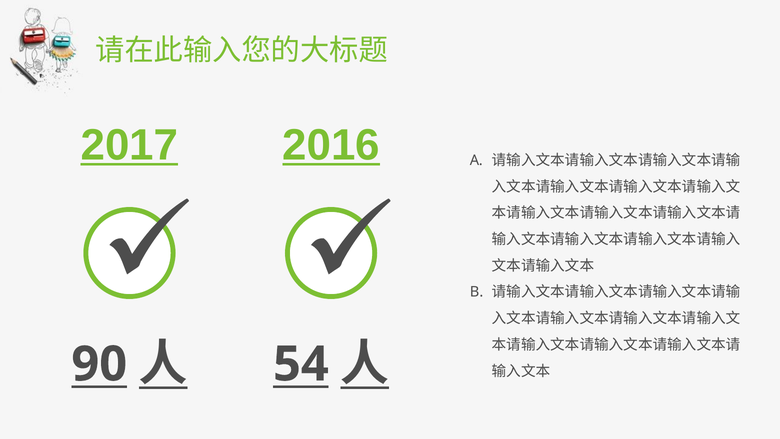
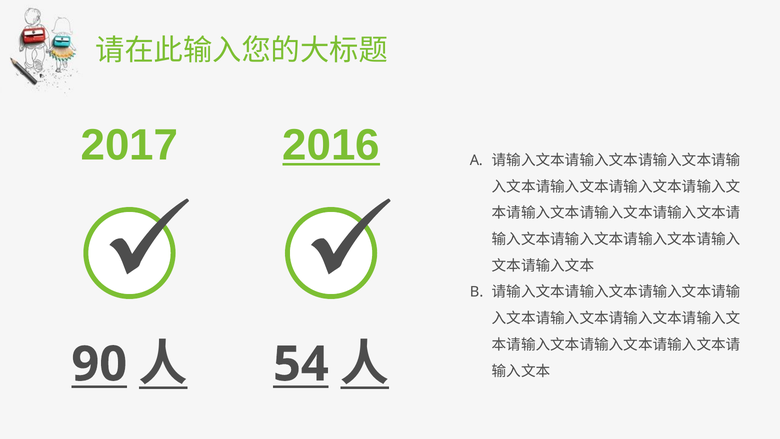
2017 underline: present -> none
